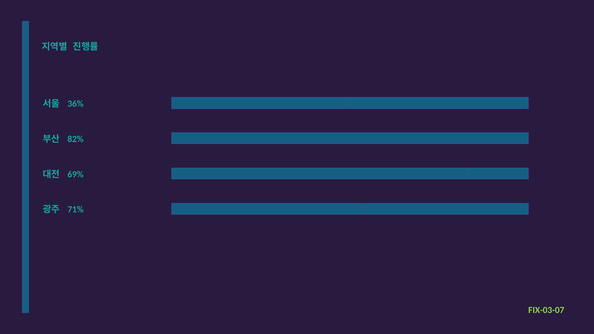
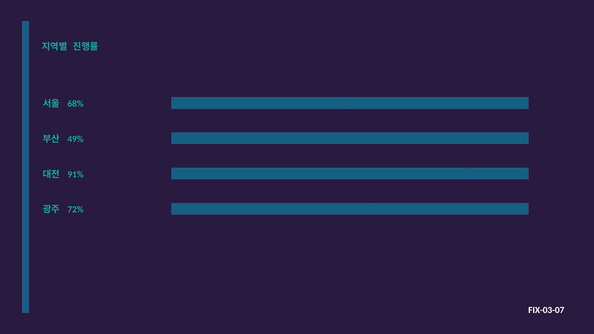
36%: 36% -> 68%
82%: 82% -> 49%
69%: 69% -> 91%
71%: 71% -> 72%
FIX-03-07 colour: light green -> white
